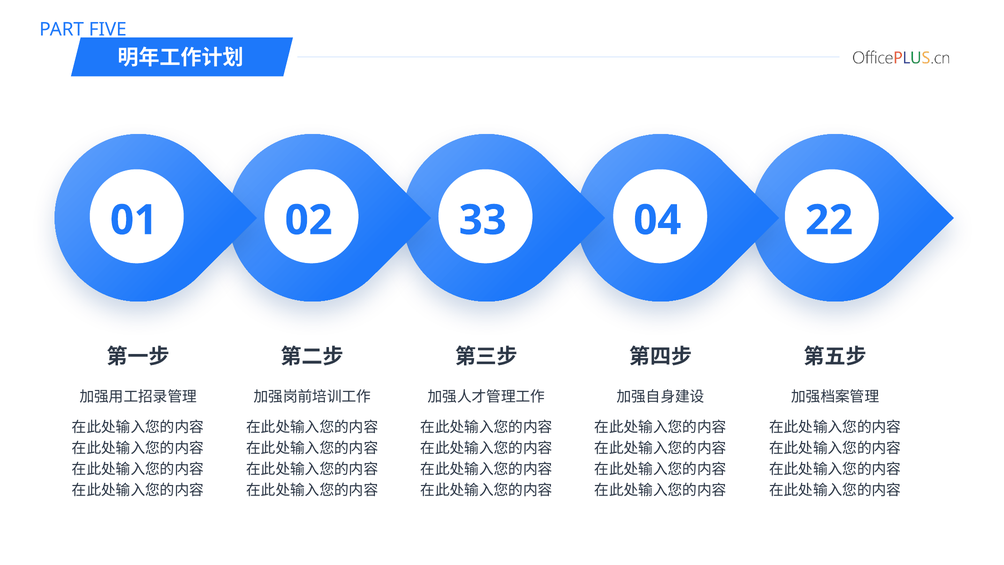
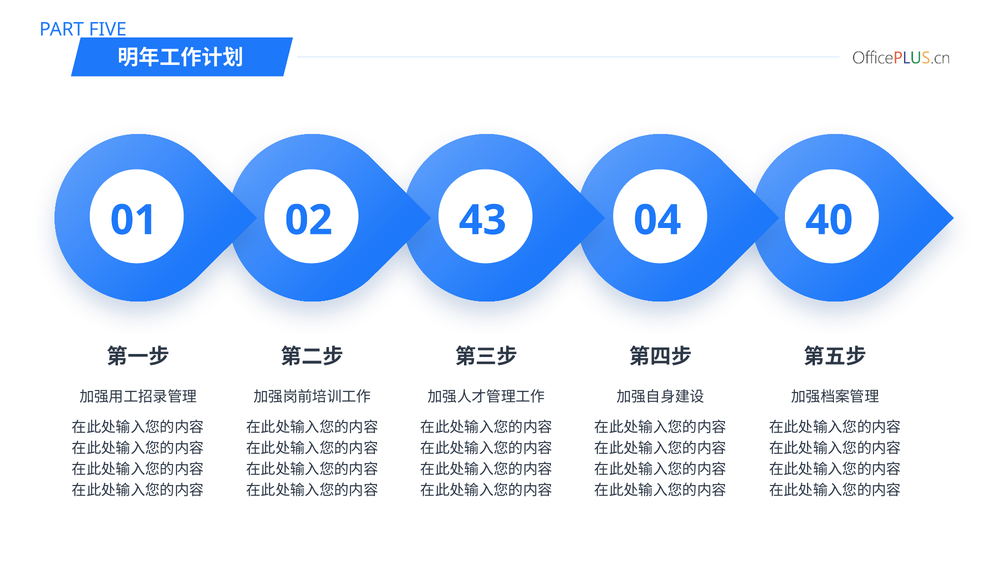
33: 33 -> 43
22: 22 -> 40
